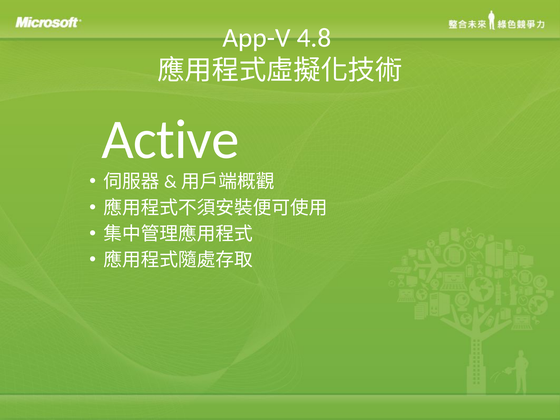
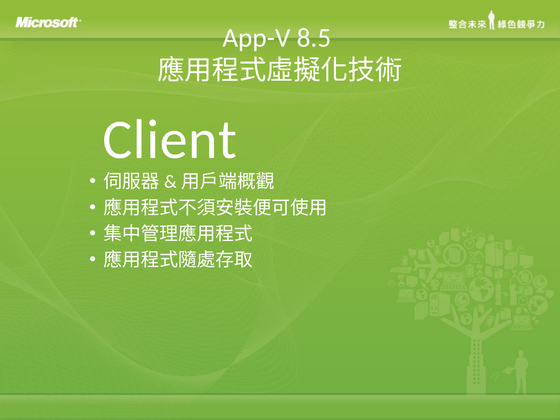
4.8: 4.8 -> 8.5
Active: Active -> Client
